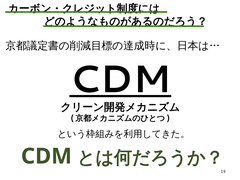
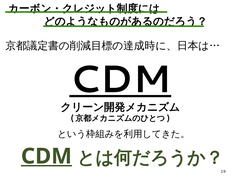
CDM at (46, 156) underline: none -> present
